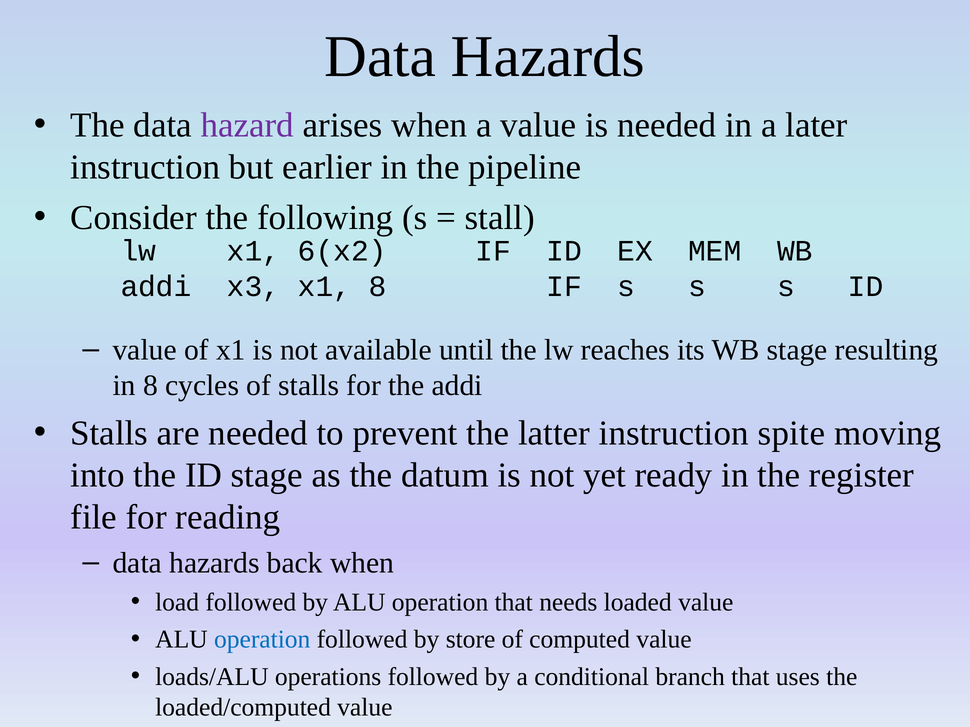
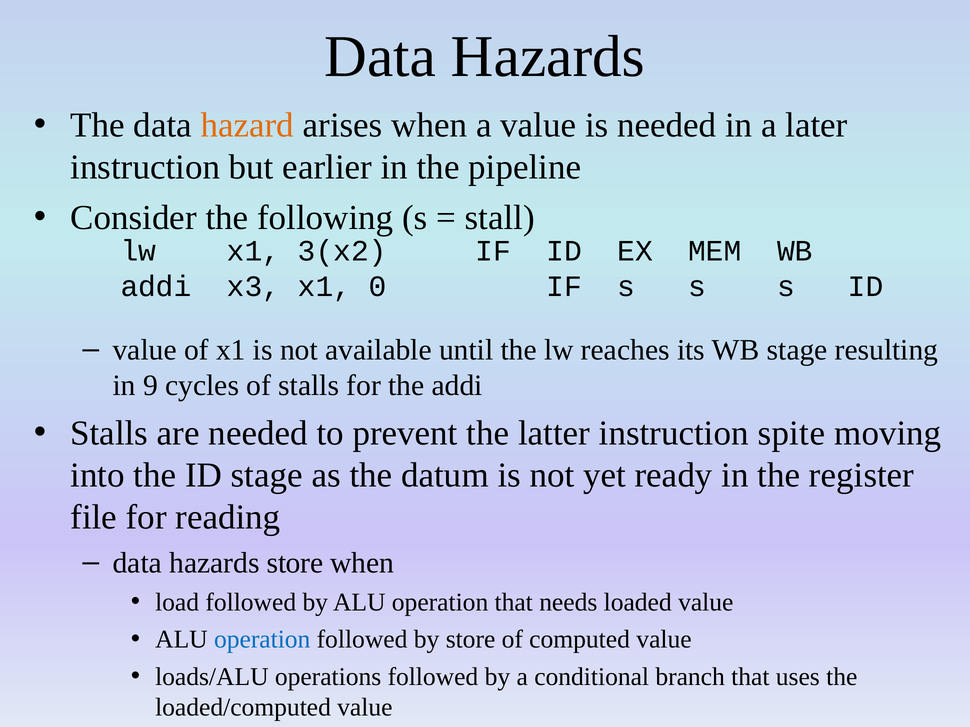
hazard colour: purple -> orange
6(x2: 6(x2 -> 3(x2
x1 8: 8 -> 0
in 8: 8 -> 9
hazards back: back -> store
